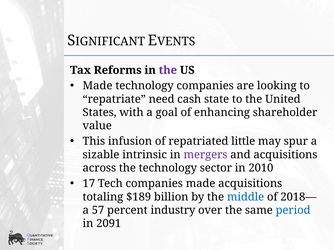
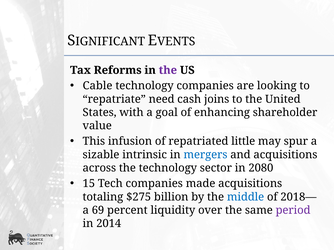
Made at (98, 86): Made -> Cable
state: state -> joins
mergers colour: purple -> blue
2010: 2010 -> 2080
17: 17 -> 15
$189: $189 -> $275
57: 57 -> 69
industry: industry -> liquidity
period colour: blue -> purple
2091: 2091 -> 2014
